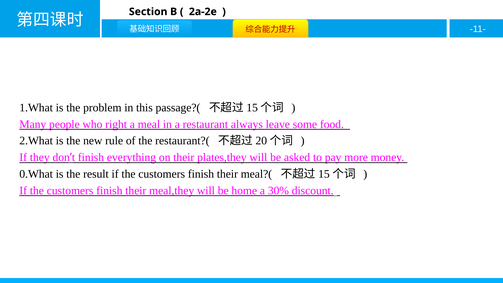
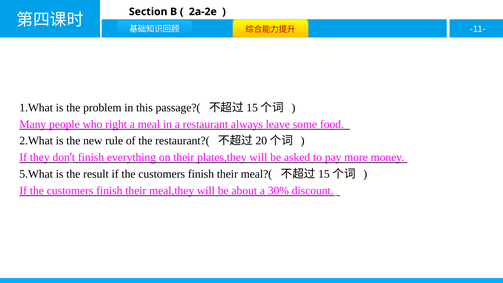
0.What: 0.What -> 5.What
home: home -> about
